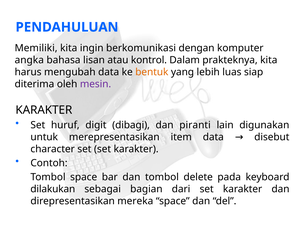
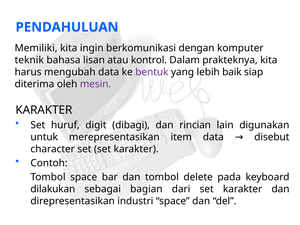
angka: angka -> teknik
bentuk colour: orange -> purple
luas: luas -> baik
piranti: piranti -> rincian
mereka: mereka -> industri
